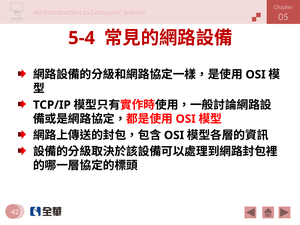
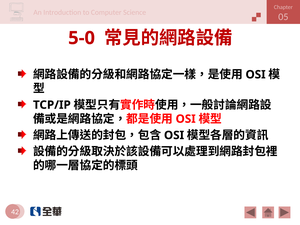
5-4: 5-4 -> 5-0
